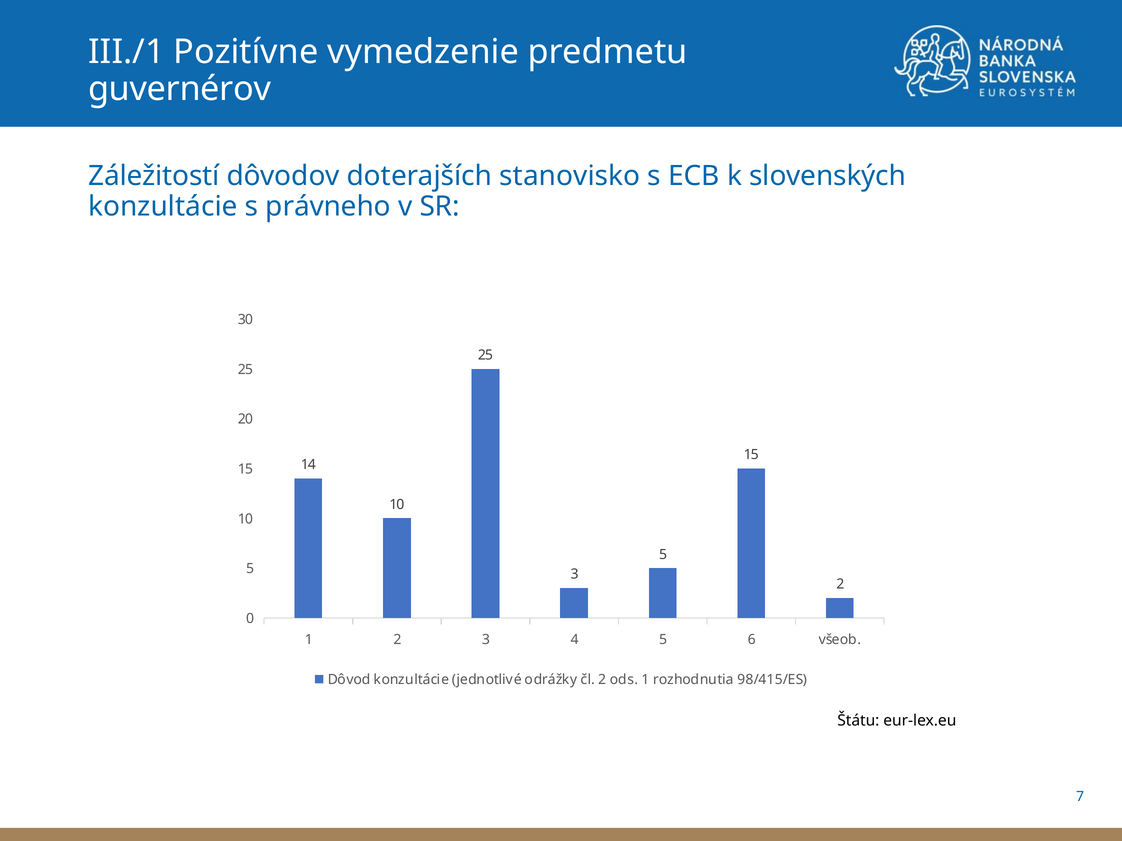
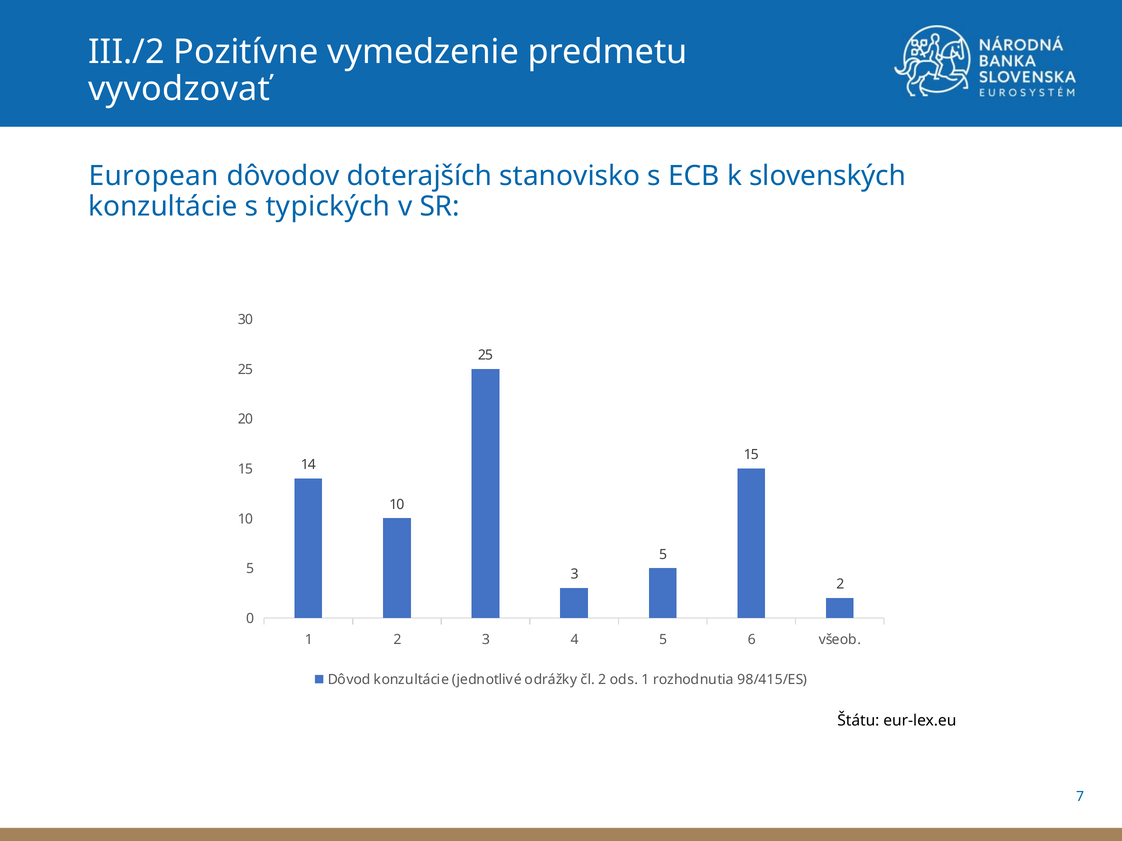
III./1: III./1 -> III./2
guvernérov: guvernérov -> vyvodzovať
Záležitostí: Záležitostí -> European
právneho: právneho -> typických
